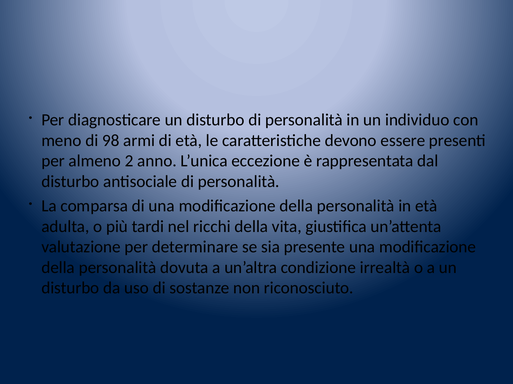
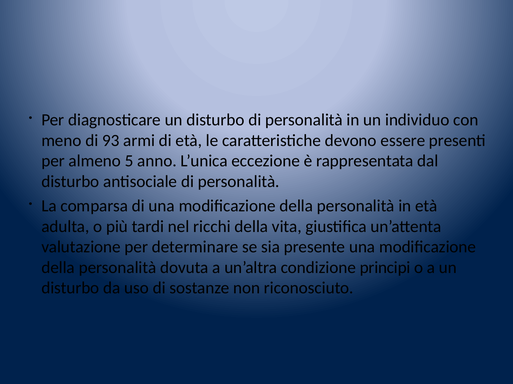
98: 98 -> 93
2: 2 -> 5
irrealtà: irrealtà -> principi
